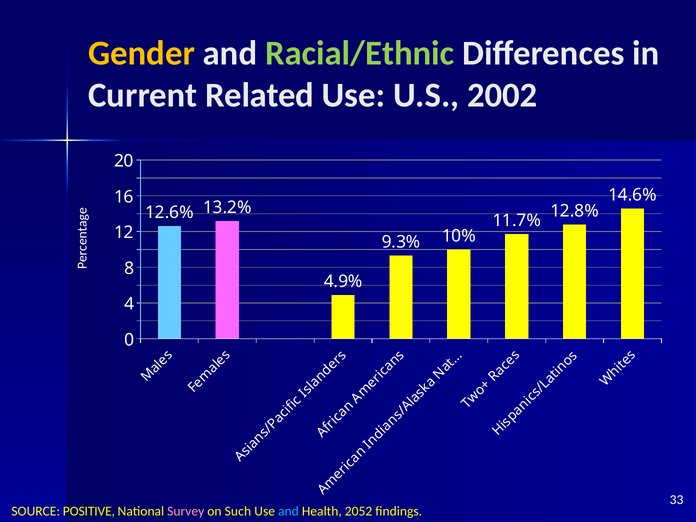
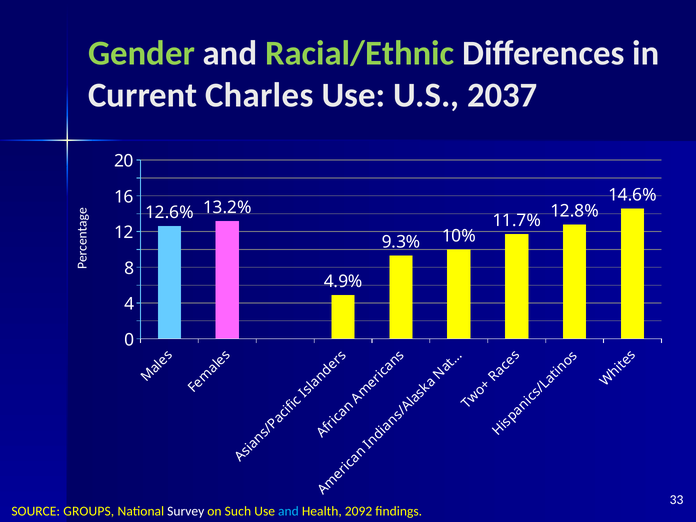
Gender colour: yellow -> light green
Related: Related -> Charles
2002: 2002 -> 2037
POSITIVE: POSITIVE -> GROUPS
Survey colour: pink -> white
2052: 2052 -> 2092
